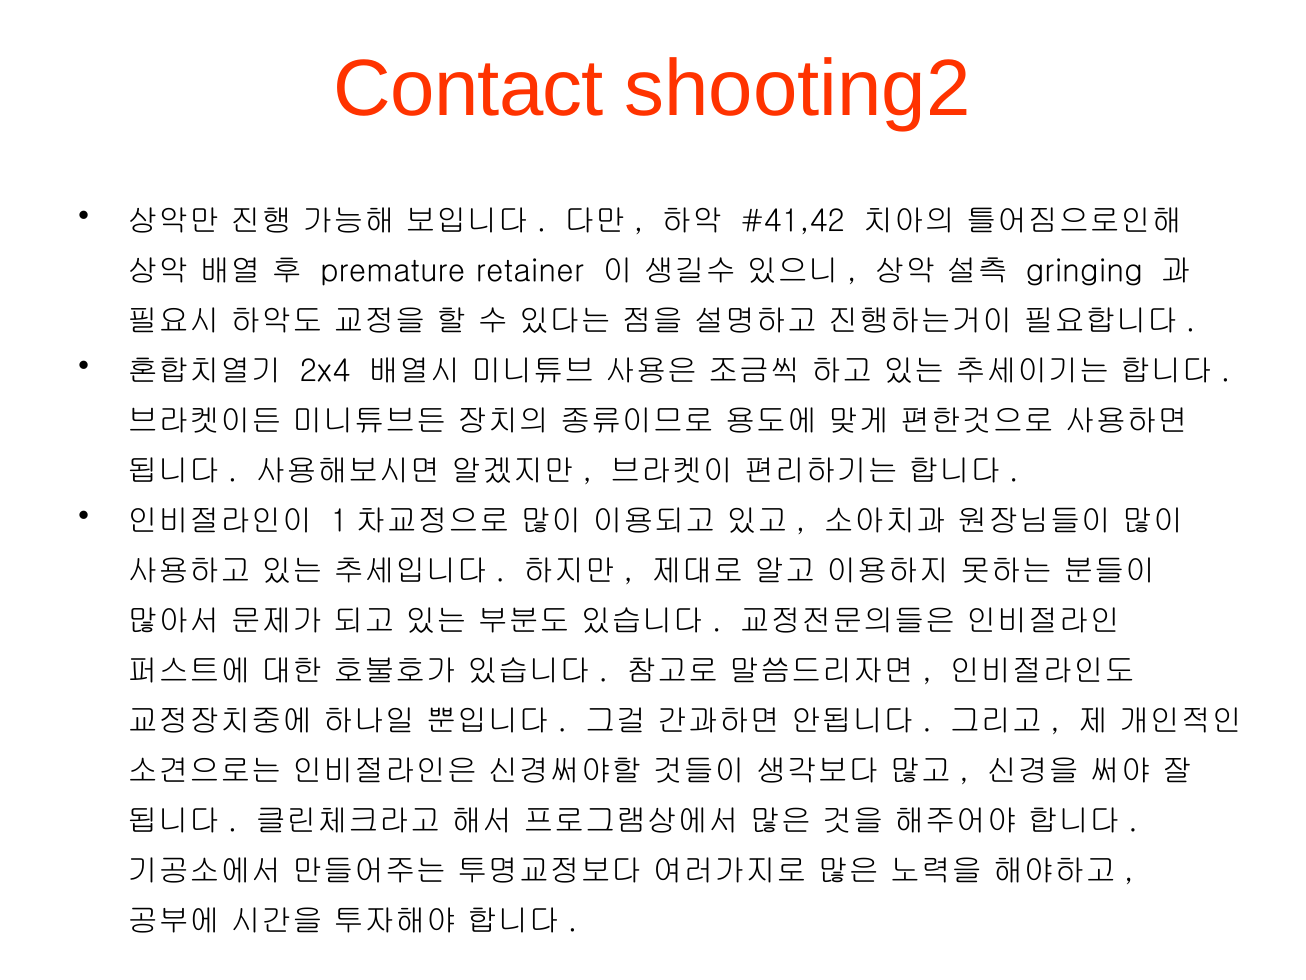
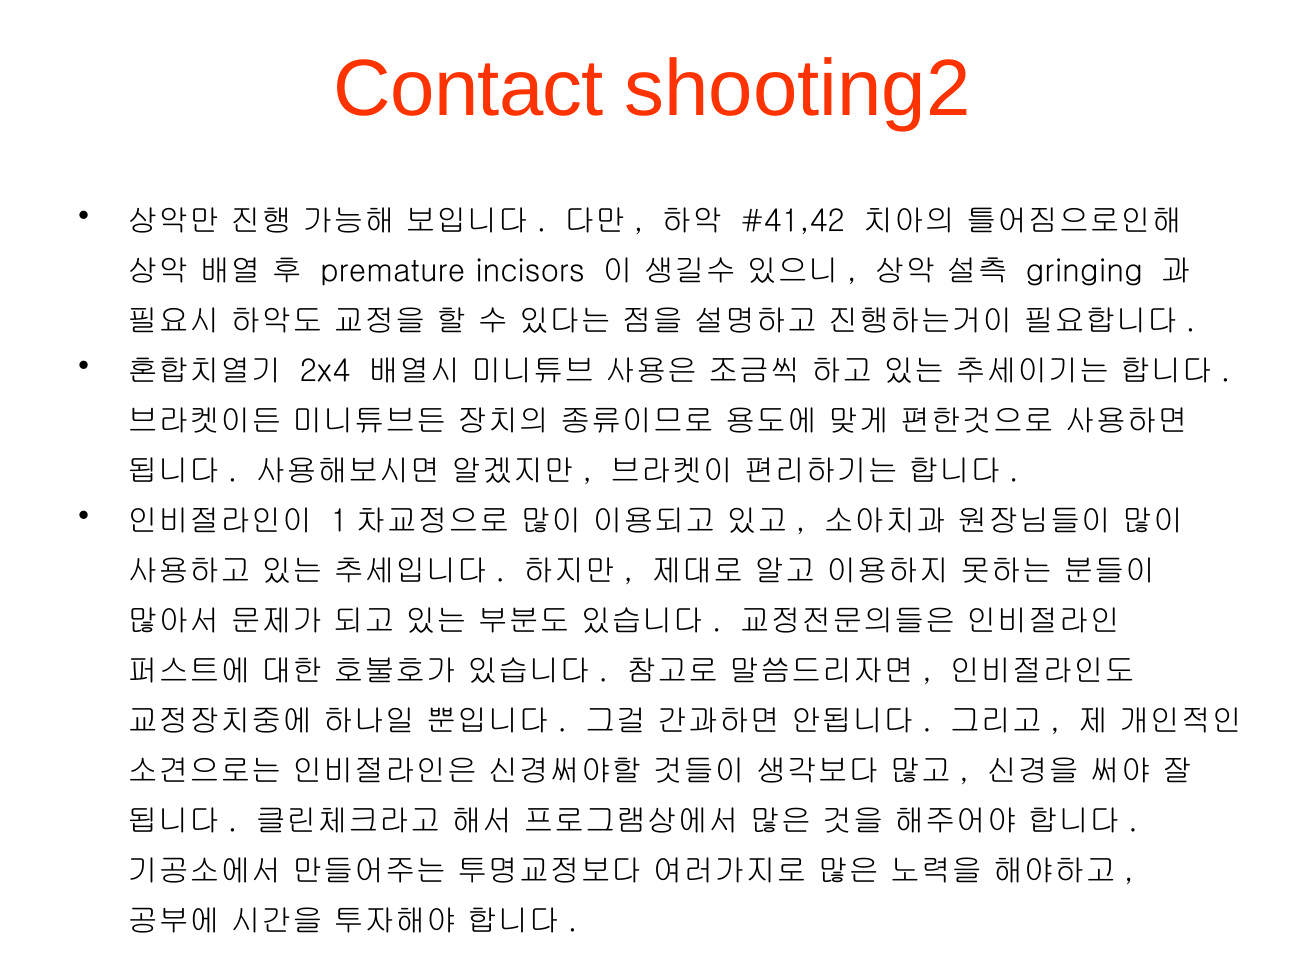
retainer: retainer -> incisors
